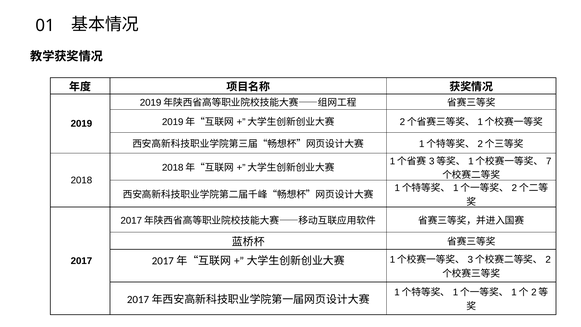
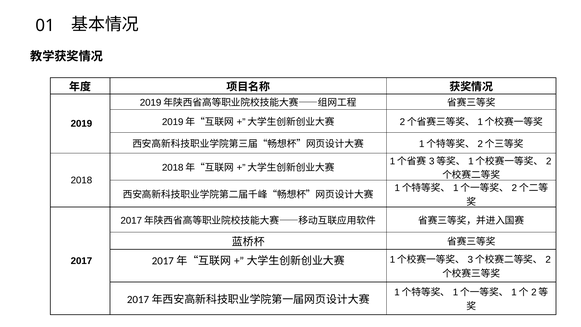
7 at (549, 161): 7 -> 2
